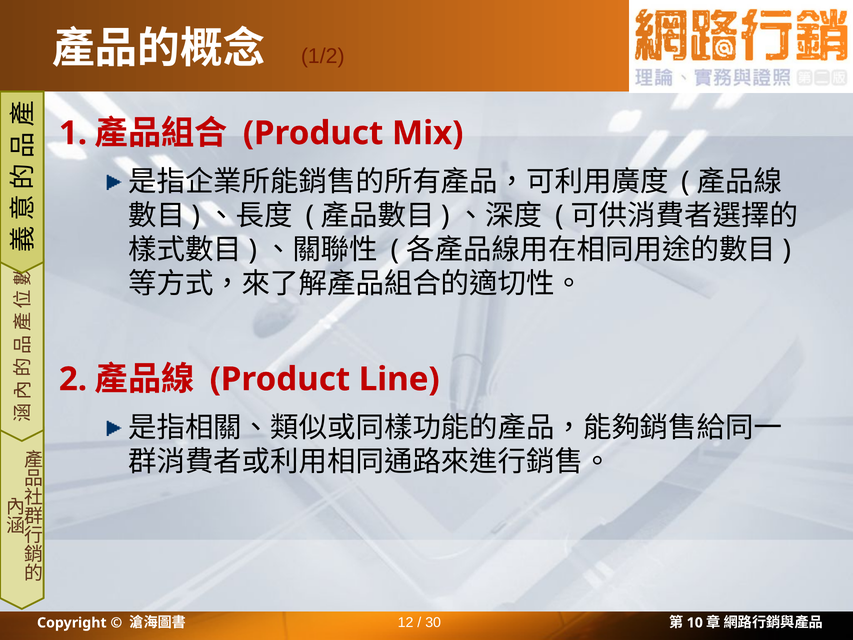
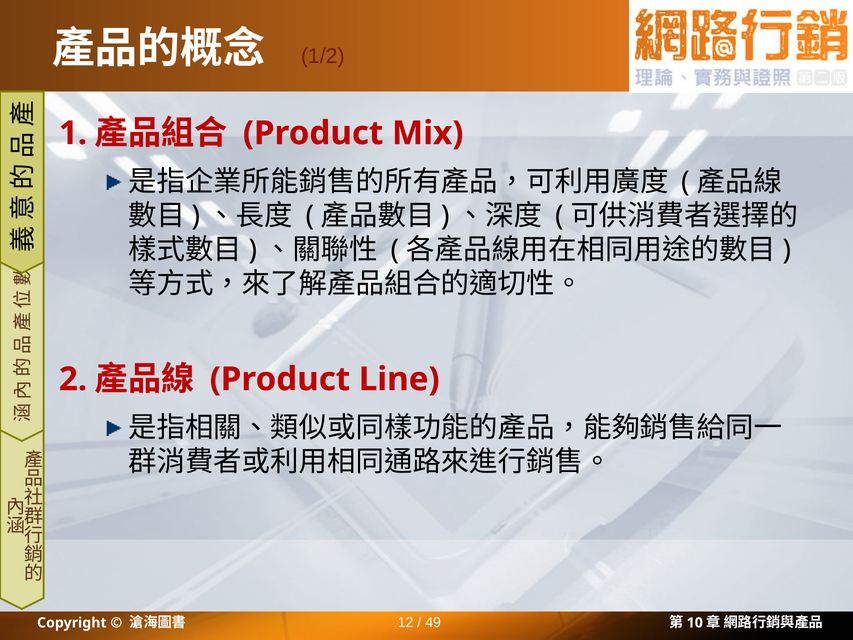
30: 30 -> 49
